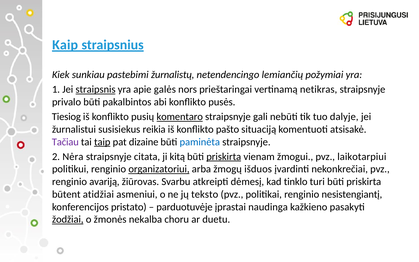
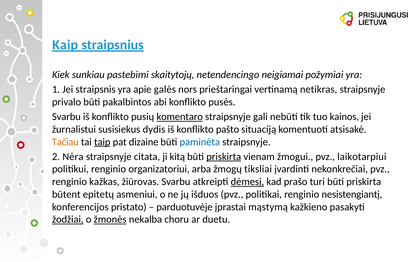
žurnalistų: žurnalistų -> skaitytojų
lemiančių: lemiančių -> neigiamai
straipsnis underline: present -> none
Tiesiog at (66, 117): Tiesiog -> Svarbu
dalyje: dalyje -> kainos
reikia: reikia -> dydis
Tačiau colour: purple -> orange
organizatoriui underline: present -> none
išduos: išduos -> tiksliai
avariją: avariją -> kažkas
dėmesį underline: none -> present
tinklo: tinklo -> prašo
atidžiai: atidžiai -> epitetų
teksto: teksto -> išduos
naudinga: naudinga -> mąstymą
žmonės underline: none -> present
